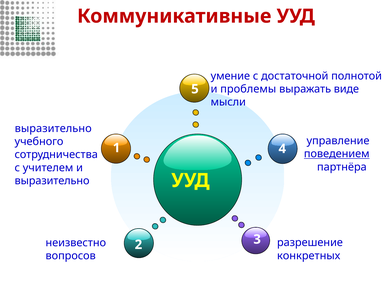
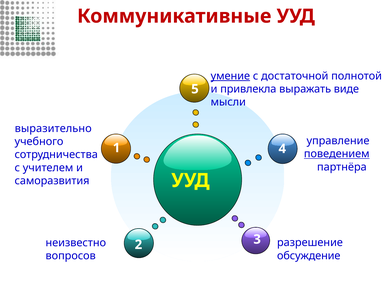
умение underline: none -> present
проблемы: проблемы -> привлекла
выразительно at (52, 181): выразительно -> саморазвития
конкретных: конкретных -> обсуждение
